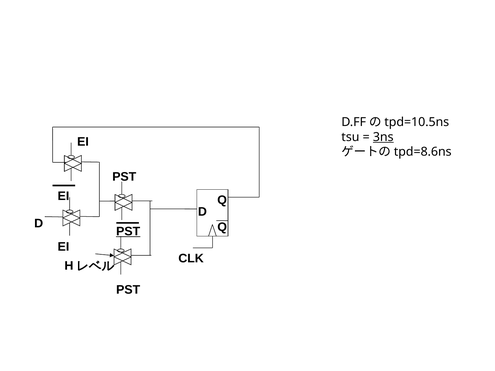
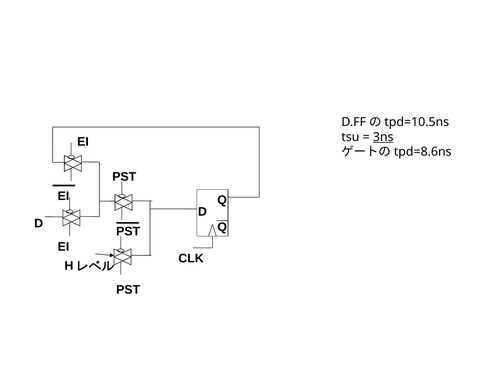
PST at (128, 231) underline: present -> none
